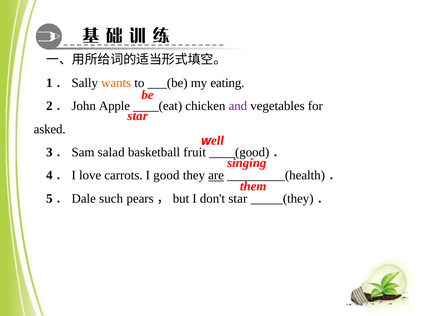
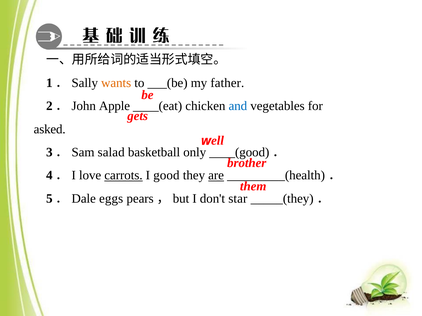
eating: eating -> father
and colour: purple -> blue
star at (138, 116): star -> gets
fruit: fruit -> only
singing: singing -> brother
carrots underline: none -> present
such: such -> eggs
